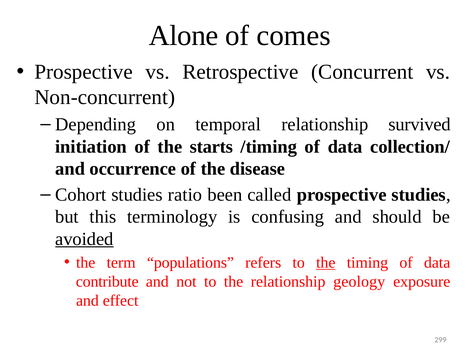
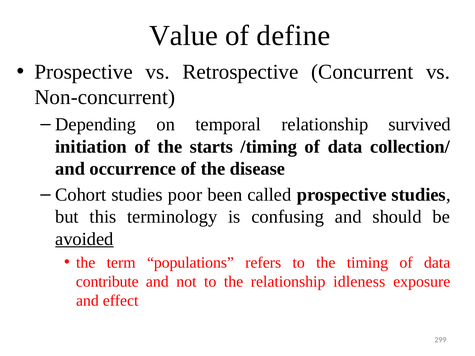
Alone: Alone -> Value
comes: comes -> define
ratio: ratio -> poor
the at (326, 263) underline: present -> none
geology: geology -> idleness
